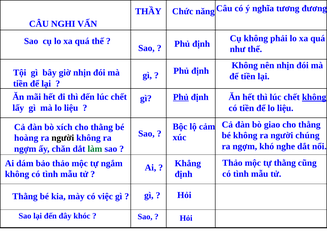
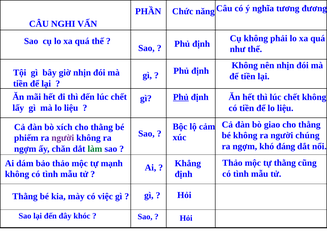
THẦY: THẦY -> PHẦN
không at (314, 97) underline: present -> none
hoàng: hoàng -> phiếm
người at (63, 138) colour: black -> purple
nghe: nghe -> đáng
ngắm: ngắm -> mạnh
